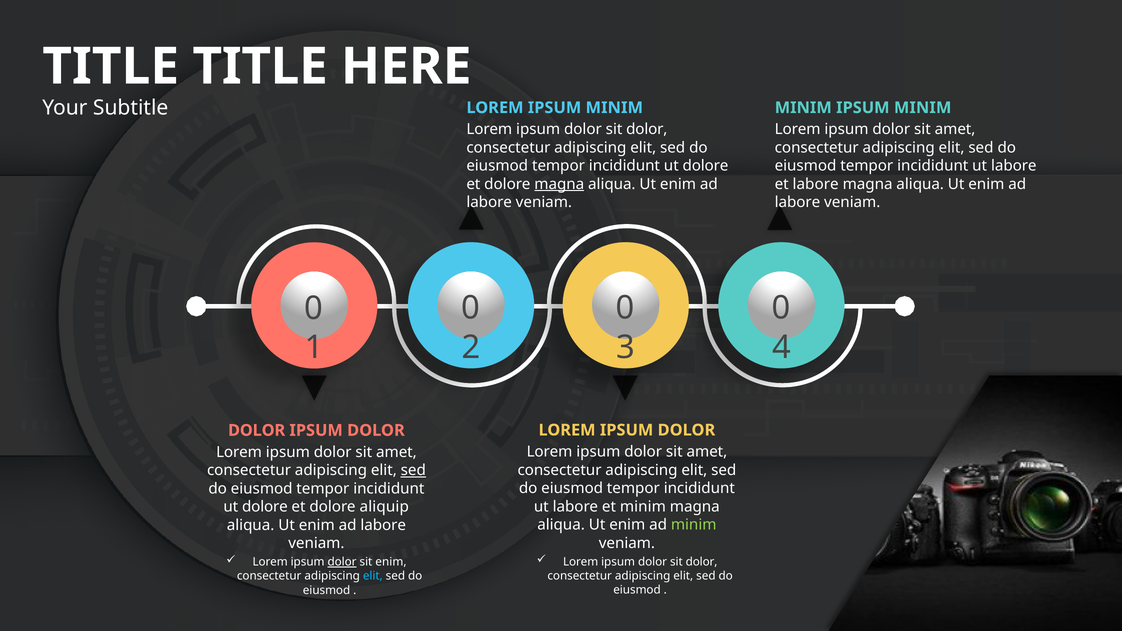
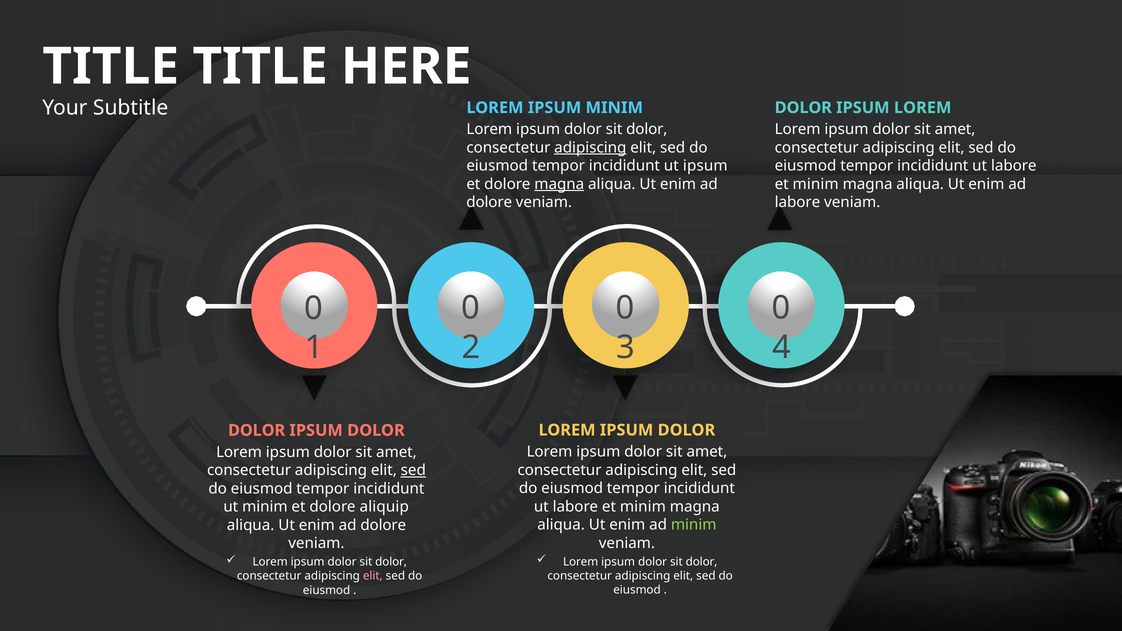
MINIM at (803, 108): MINIM -> DOLOR
MINIM at (923, 108): MINIM -> LOREM
adipiscing at (590, 148) underline: none -> present
dolore at (705, 166): dolore -> ipsum
labore at (816, 184): labore -> minim
labore at (489, 202): labore -> dolore
dolore at (265, 507): dolore -> minim
labore at (383, 525): labore -> dolore
dolor at (342, 562) underline: present -> none
enim at (391, 562): enim -> dolor
elit at (373, 576) colour: light blue -> pink
